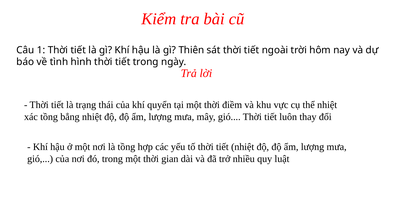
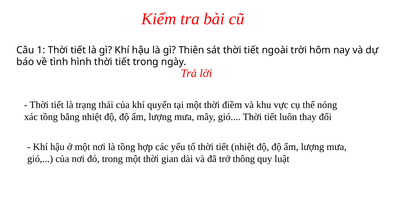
thể nhiệt: nhiệt -> nóng
nhiều: nhiều -> thông
